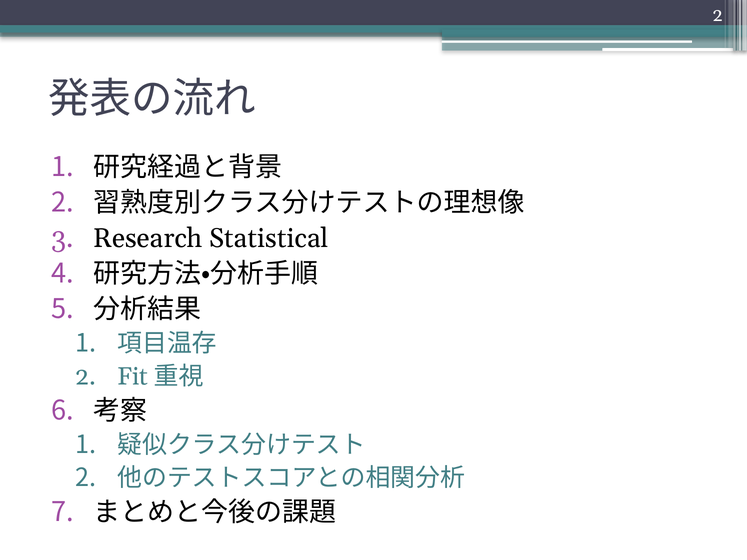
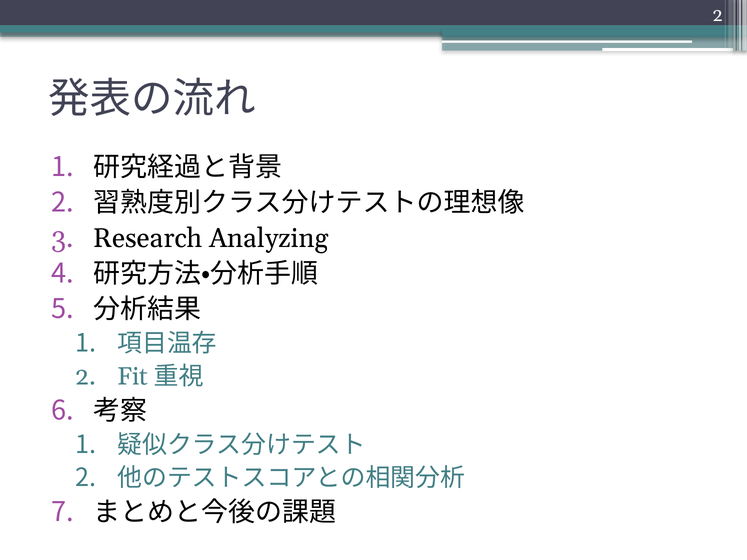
Statistical: Statistical -> Analyzing
